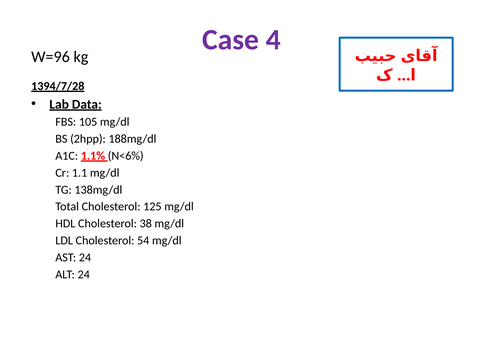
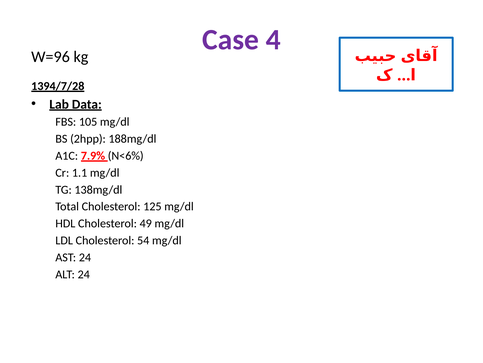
1.1%: 1.1% -> 7.9%
38: 38 -> 49
